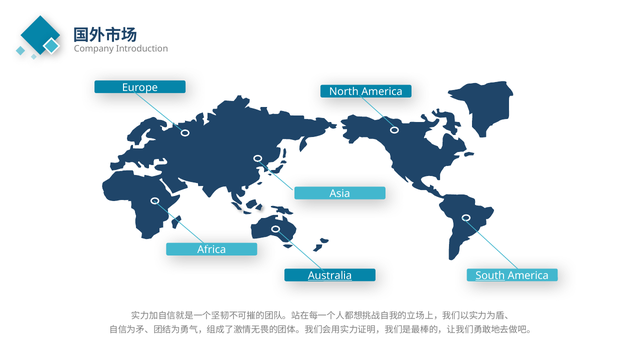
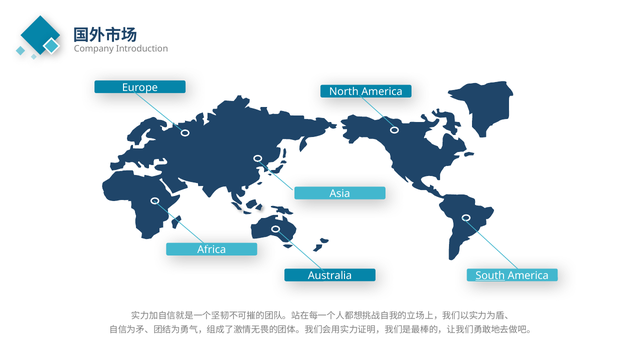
Australia underline: present -> none
